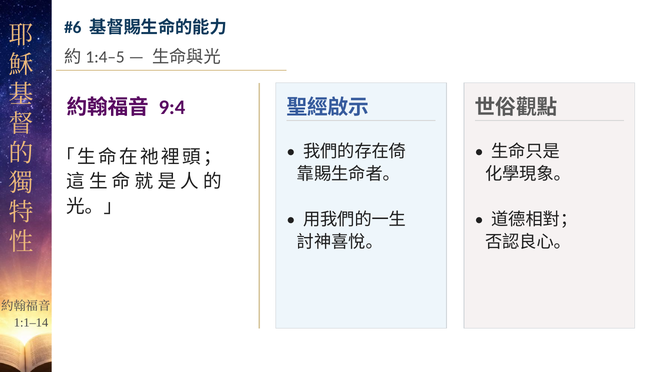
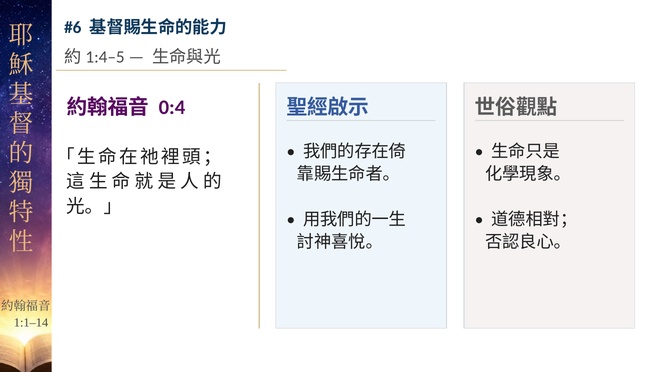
9:4: 9:4 -> 0:4
